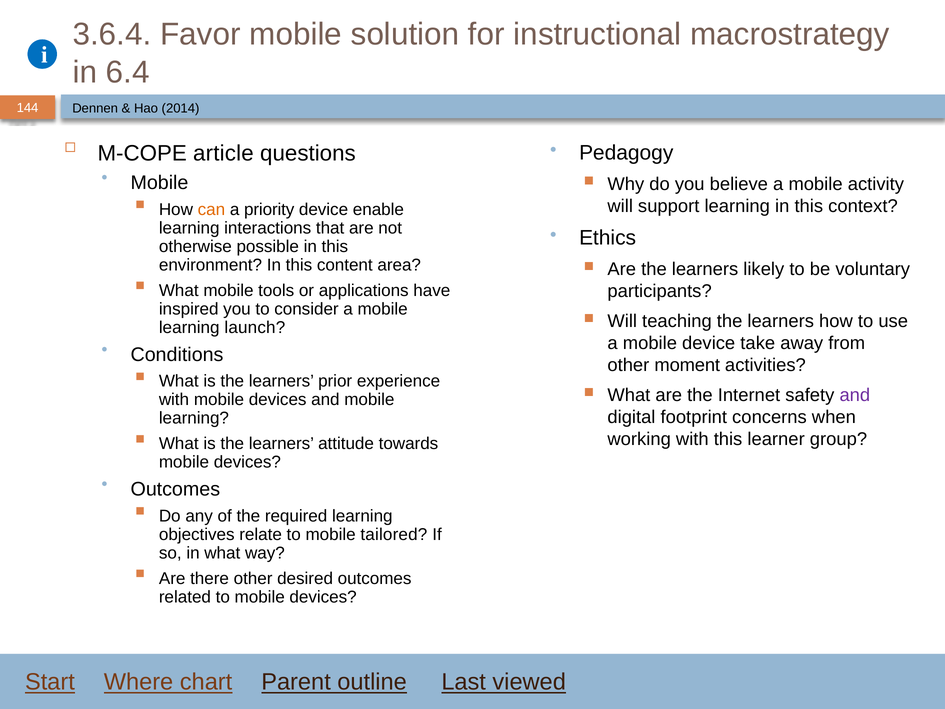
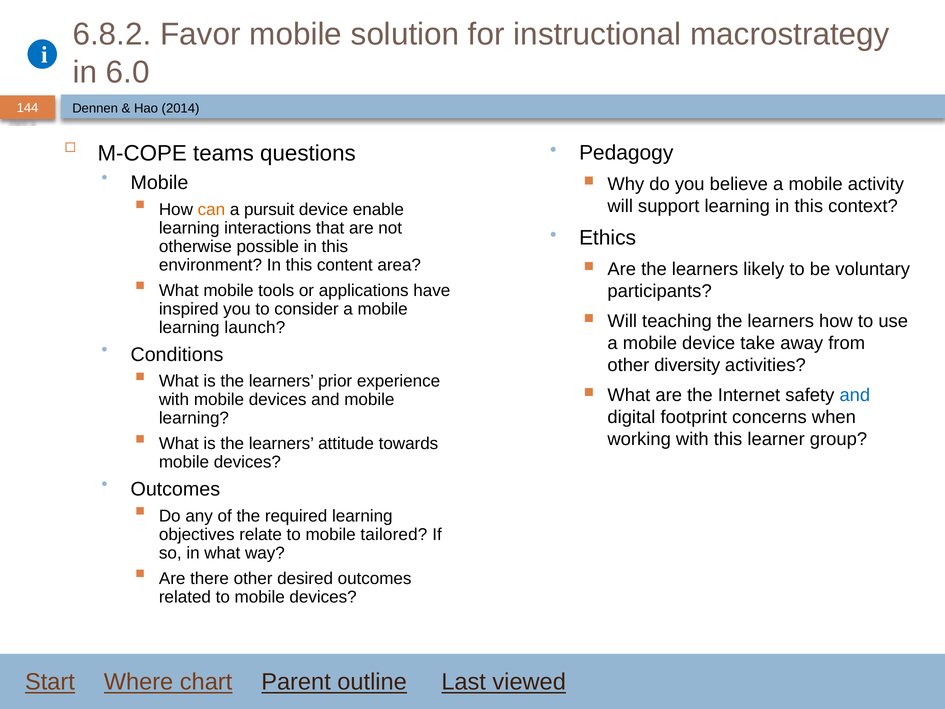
3.6.4: 3.6.4 -> 6.8.2
6.4: 6.4 -> 6.0
article: article -> teams
priority: priority -> pursuit
moment: moment -> diversity
and at (855, 395) colour: purple -> blue
